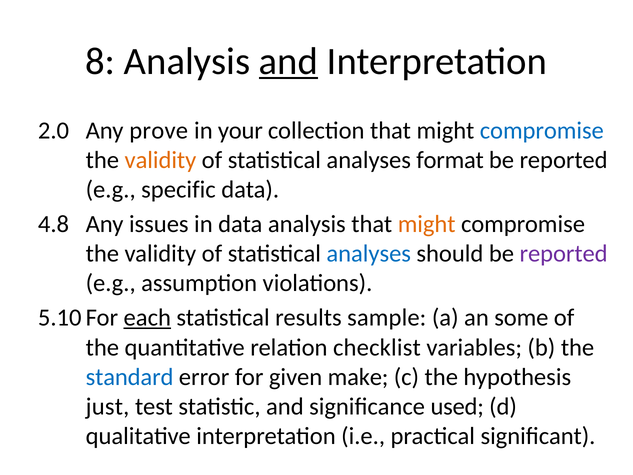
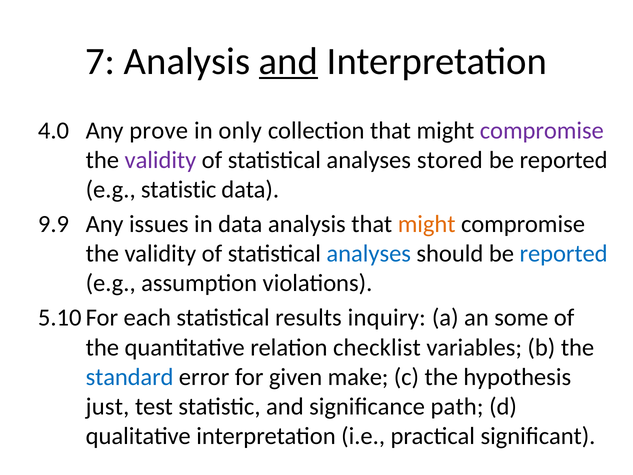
8: 8 -> 7
2.0: 2.0 -> 4.0
your: your -> only
compromise at (542, 130) colour: blue -> purple
validity at (160, 160) colour: orange -> purple
format: format -> stored
e.g specific: specific -> statistic
4.8: 4.8 -> 9.9
reported at (564, 254) colour: purple -> blue
each underline: present -> none
sample: sample -> inquiry
used: used -> path
